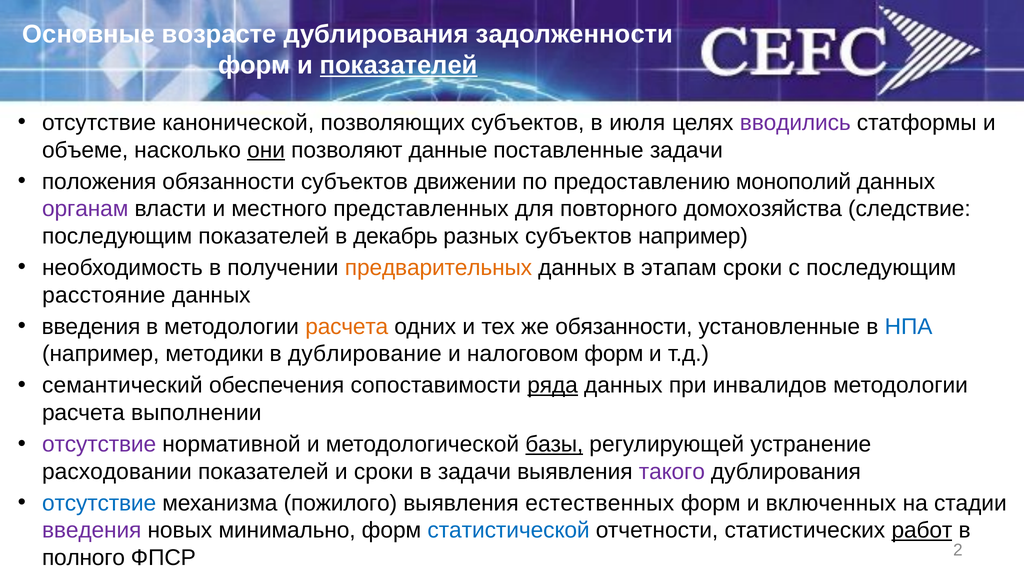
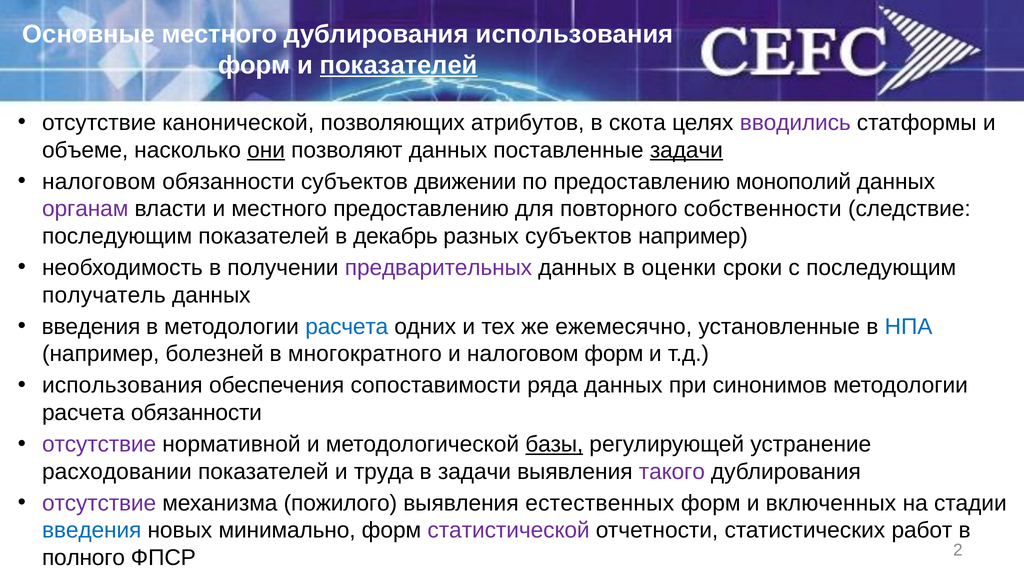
Основные возрасте: возрасте -> местного
дублирования задолженности: задолженности -> использования
позволяющих субъектов: субъектов -> атрибутов
июля: июля -> скота
позволяют данные: данные -> данных
задачи at (686, 150) underline: none -> present
положения at (99, 182): положения -> налоговом
местного представленных: представленных -> предоставлению
домохозяйства: домохозяйства -> собственности
предварительных colour: orange -> purple
этапам: этапам -> оценки
расстояние: расстояние -> получатель
расчета at (347, 327) colour: orange -> blue
же обязанности: обязанности -> ежемесячно
методики: методики -> болезней
дублирование: дублирование -> многократного
семантический at (122, 385): семантический -> использования
ряда underline: present -> none
инвалидов: инвалидов -> синонимов
расчета выполнении: выполнении -> обязанности
и сроки: сроки -> труда
отсутствие at (99, 503) colour: blue -> purple
введения at (92, 530) colour: purple -> blue
статистической colour: blue -> purple
работ underline: present -> none
